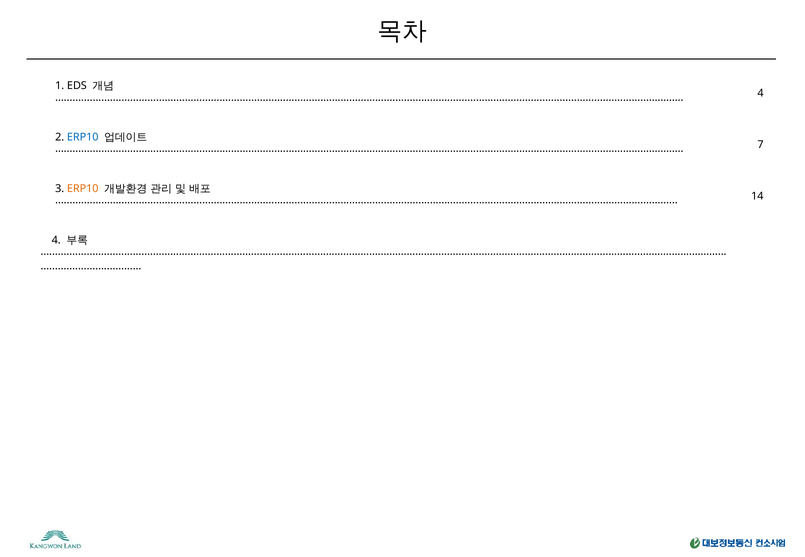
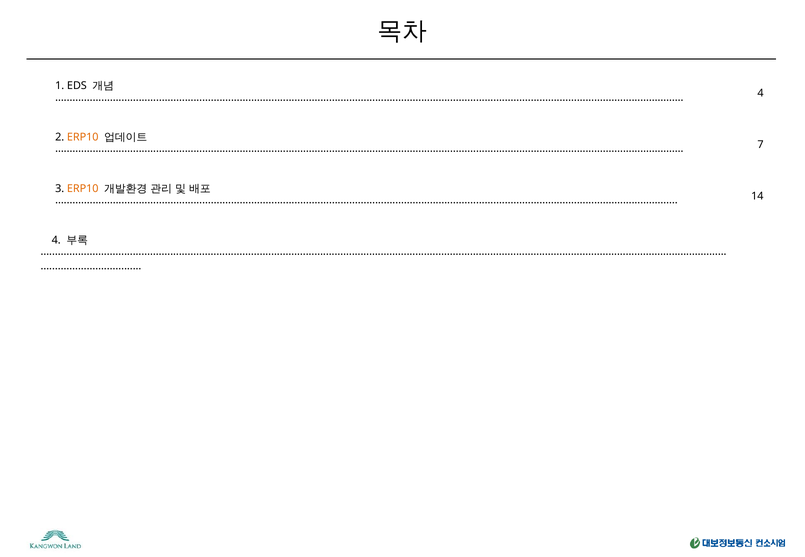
ERP10 at (83, 137) colour: blue -> orange
